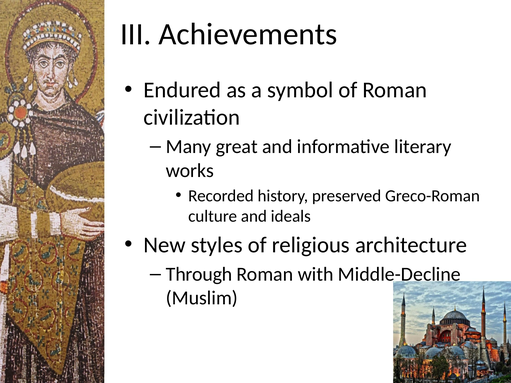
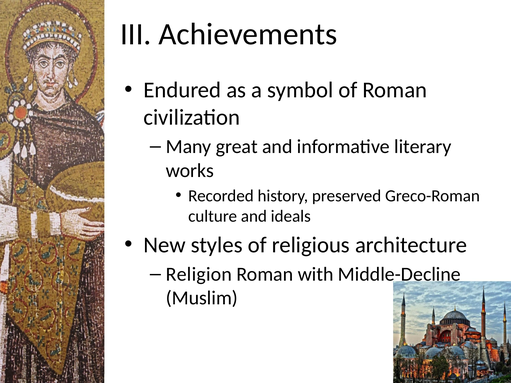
Through: Through -> Religion
